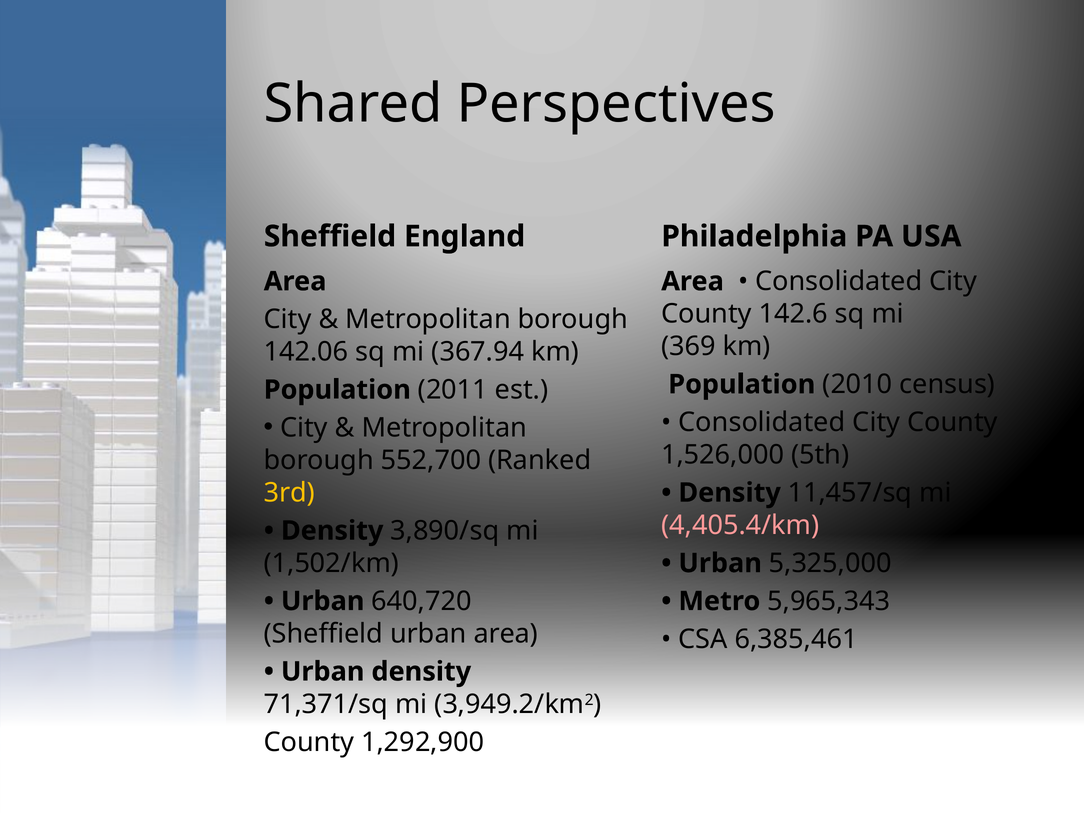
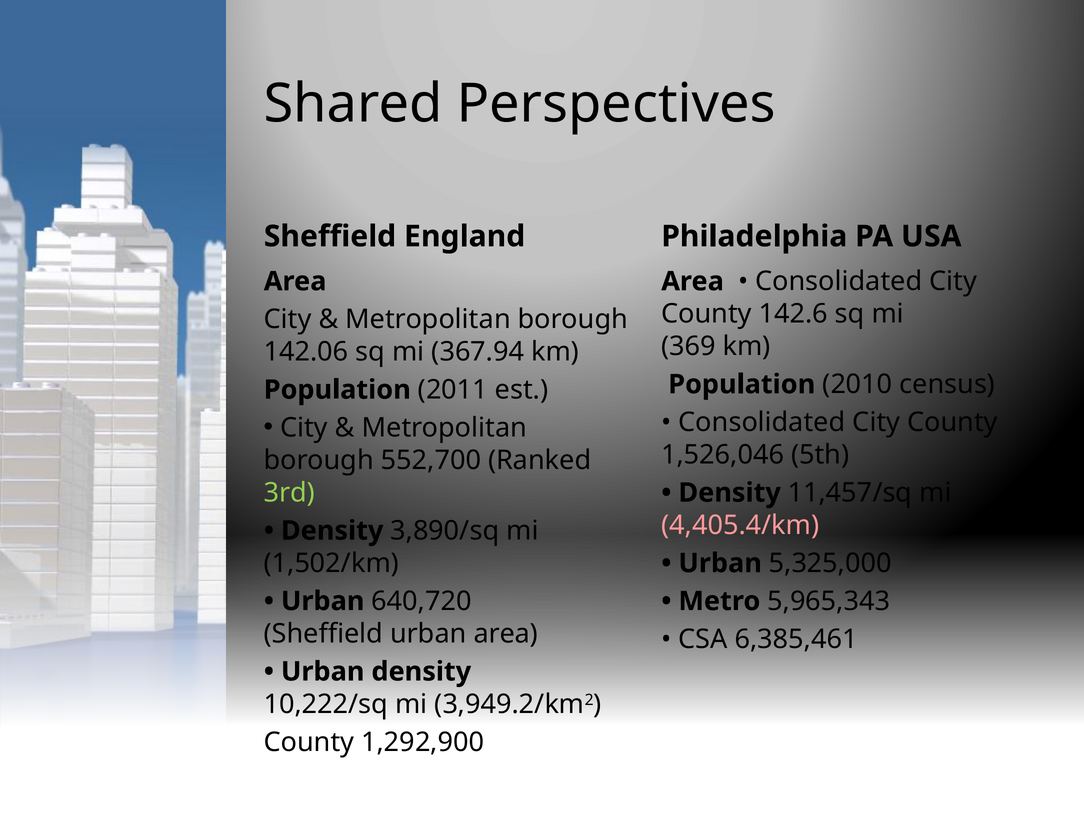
1,526,000: 1,526,000 -> 1,526,046
3rd colour: yellow -> light green
71,371/sq: 71,371/sq -> 10,222/sq
